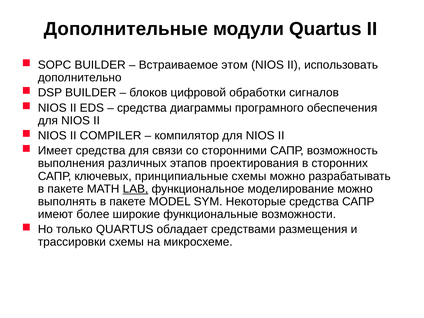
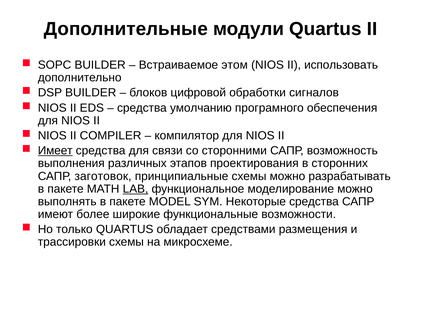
диаграммы: диаграммы -> умолчанию
Имеет underline: none -> present
ключевых: ключевых -> заготовок
